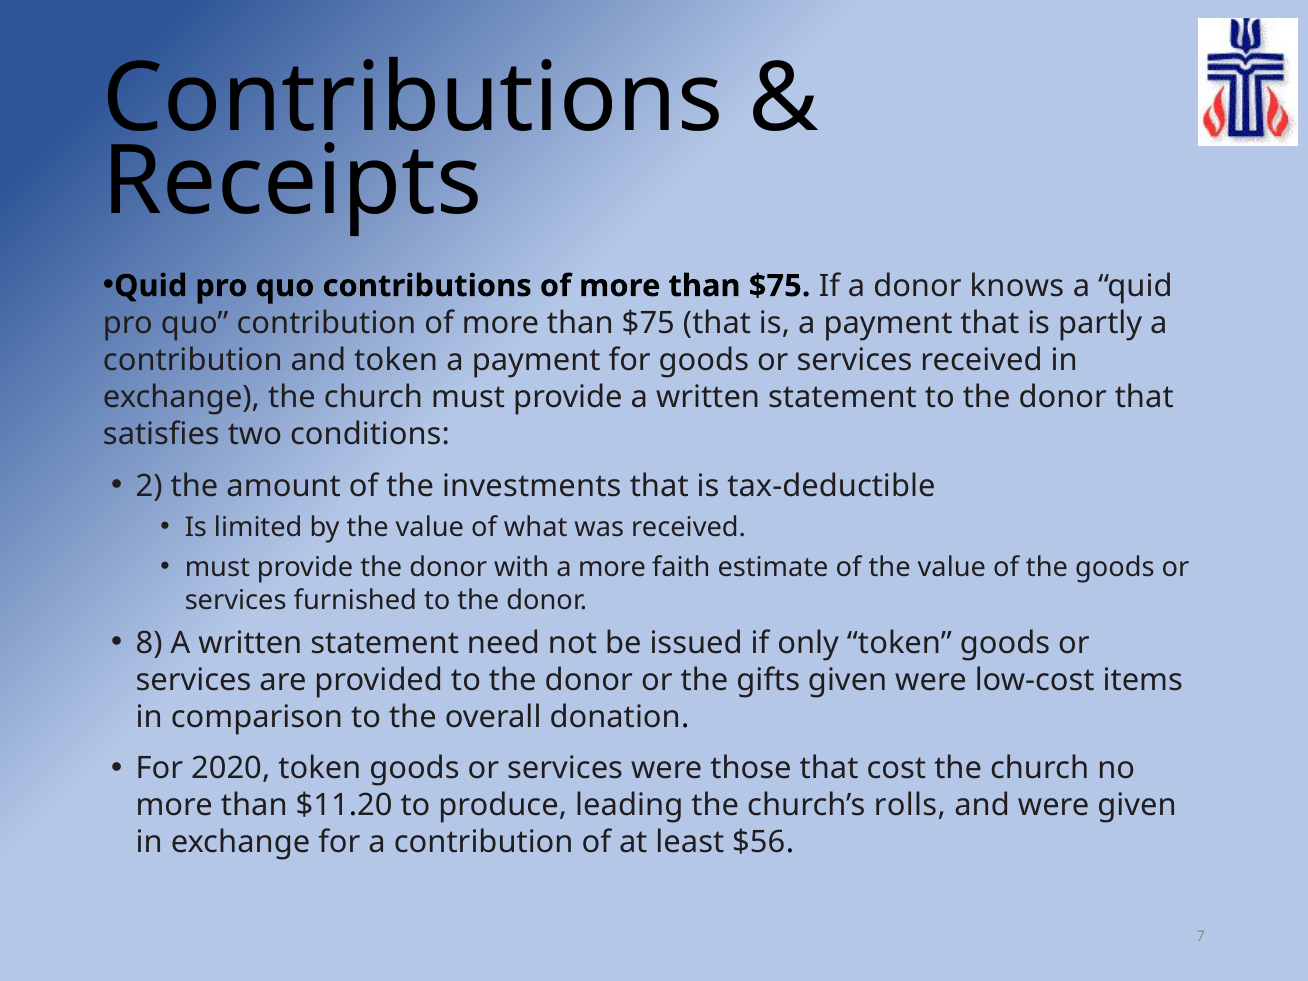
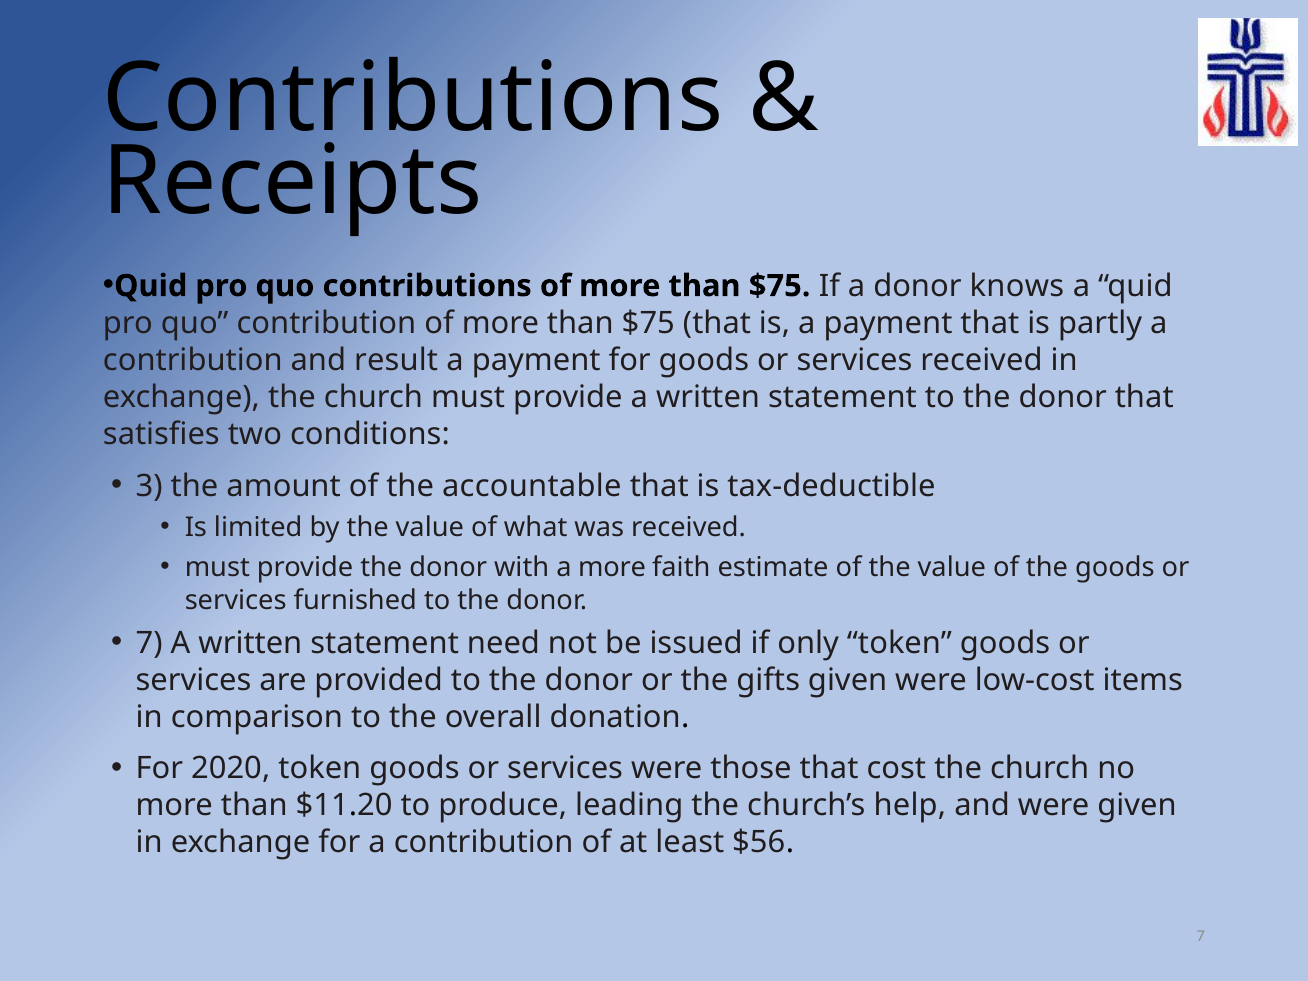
and token: token -> result
2: 2 -> 3
investments: investments -> accountable
8 at (149, 643): 8 -> 7
rolls: rolls -> help
